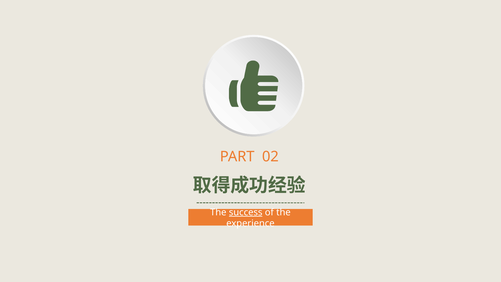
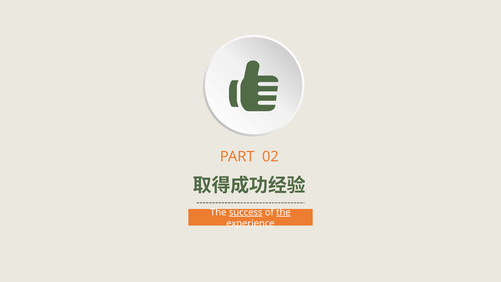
the at (283, 212) underline: none -> present
